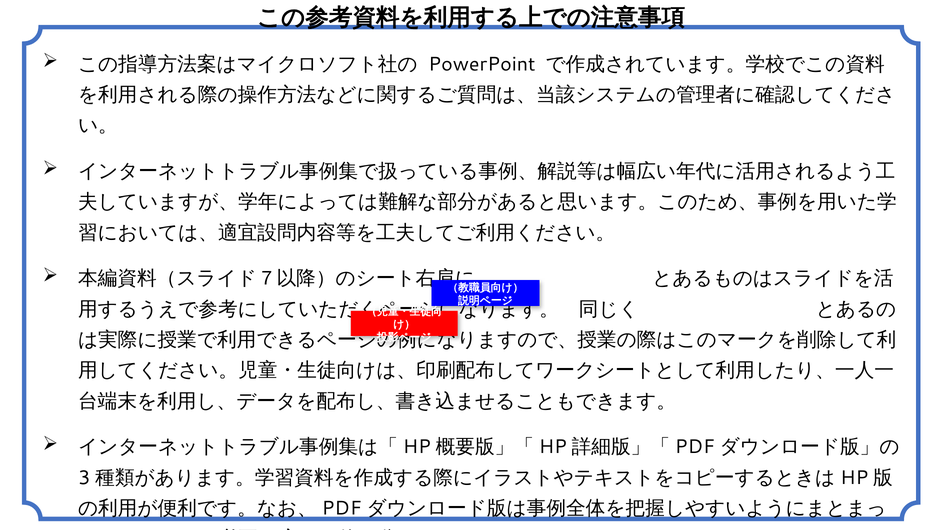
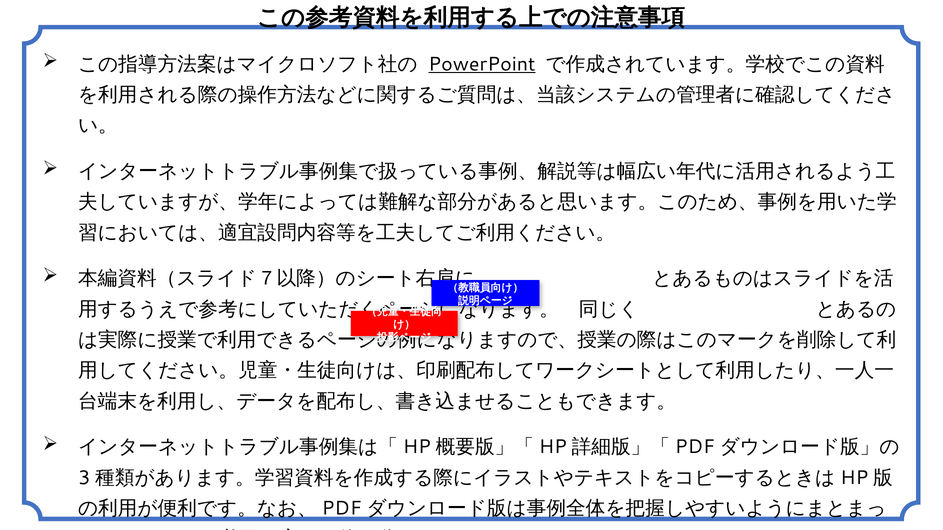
PowerPoint underline: none -> present
